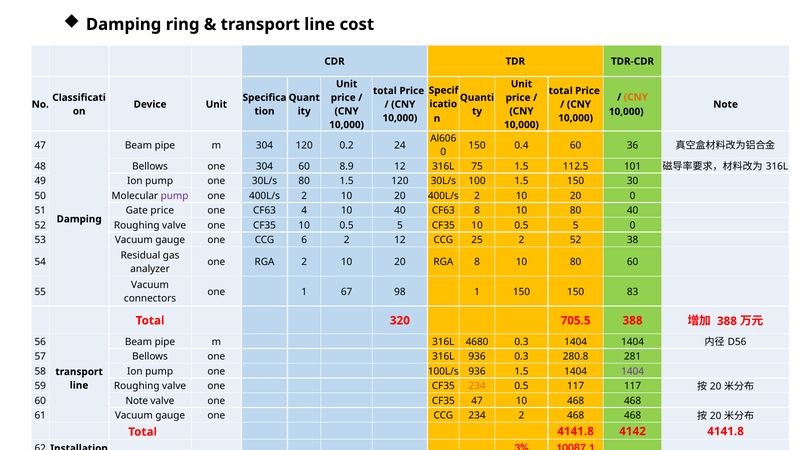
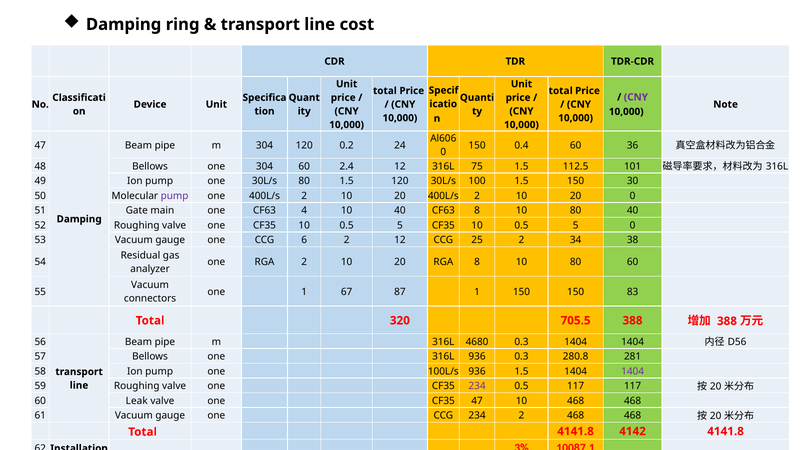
CNY at (636, 97) colour: orange -> purple
8.9: 8.9 -> 2.4
Gate price: price -> main
2 52: 52 -> 34
98: 98 -> 87
234 at (477, 386) colour: orange -> purple
60 Note: Note -> Leak
